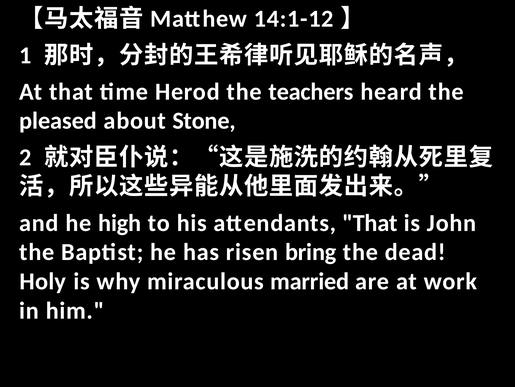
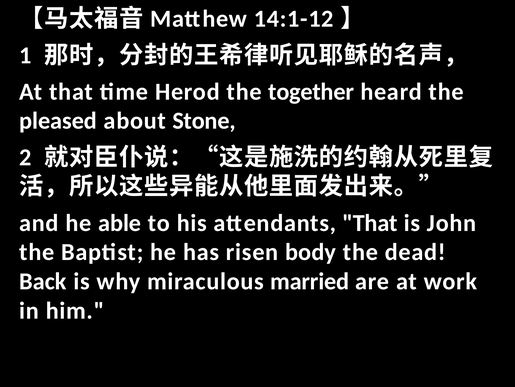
teachers: teachers -> together
high: high -> able
bring: bring -> body
Holy: Holy -> Back
